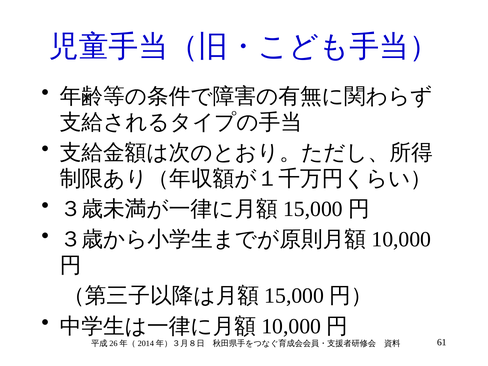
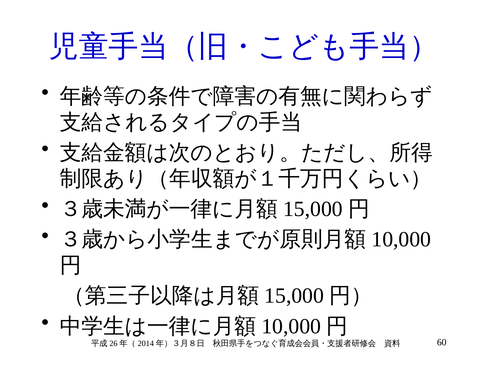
61: 61 -> 60
